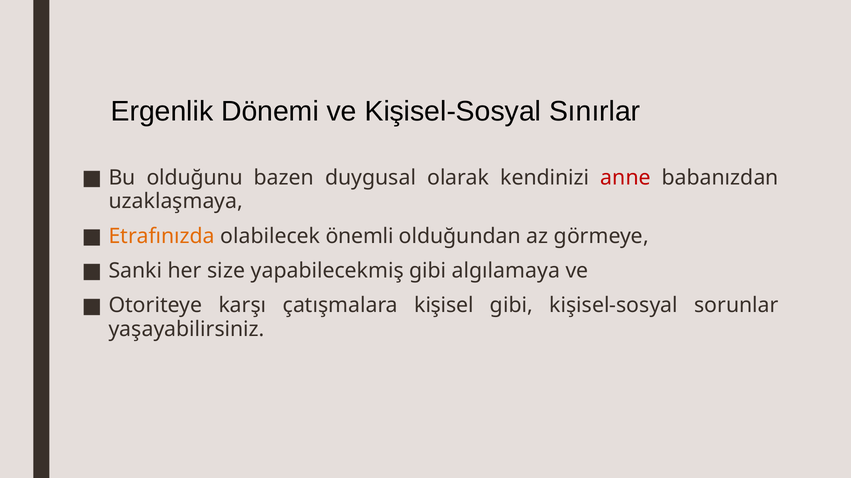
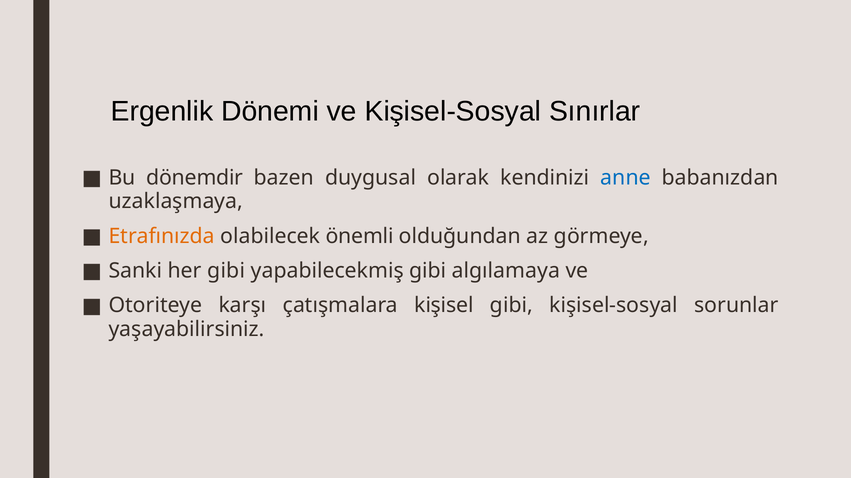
olduğunu: olduğunu -> dönemdir
anne colour: red -> blue
her size: size -> gibi
